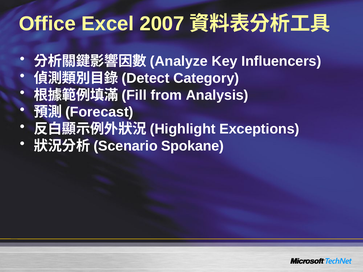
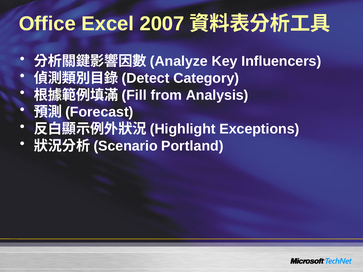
Spokane: Spokane -> Portland
